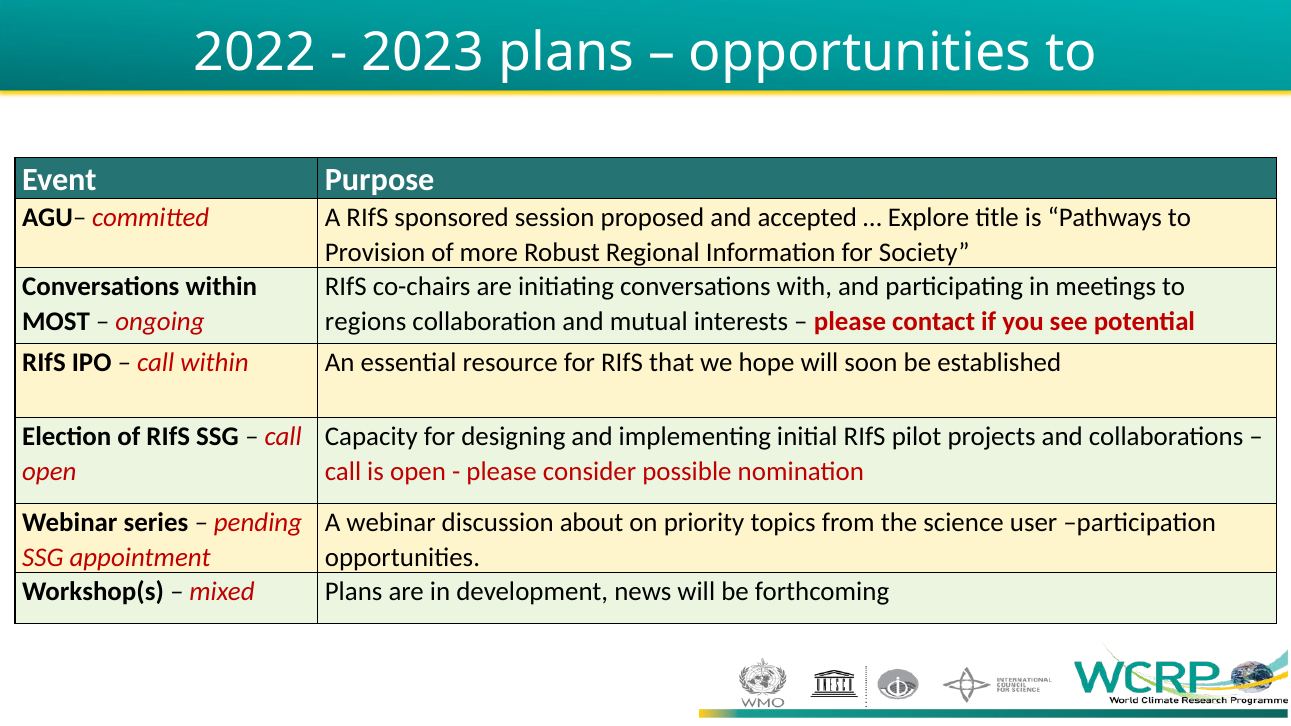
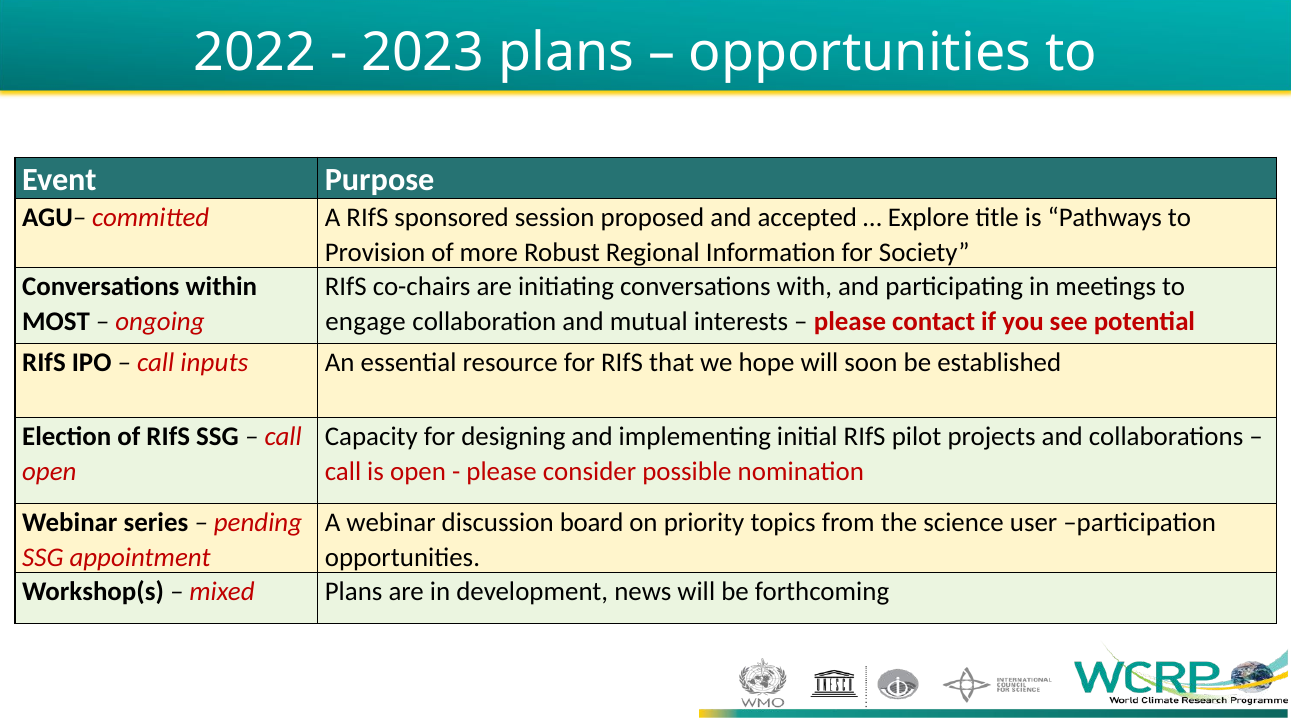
regions at (366, 322): regions -> engage
call within: within -> inputs
about: about -> board
